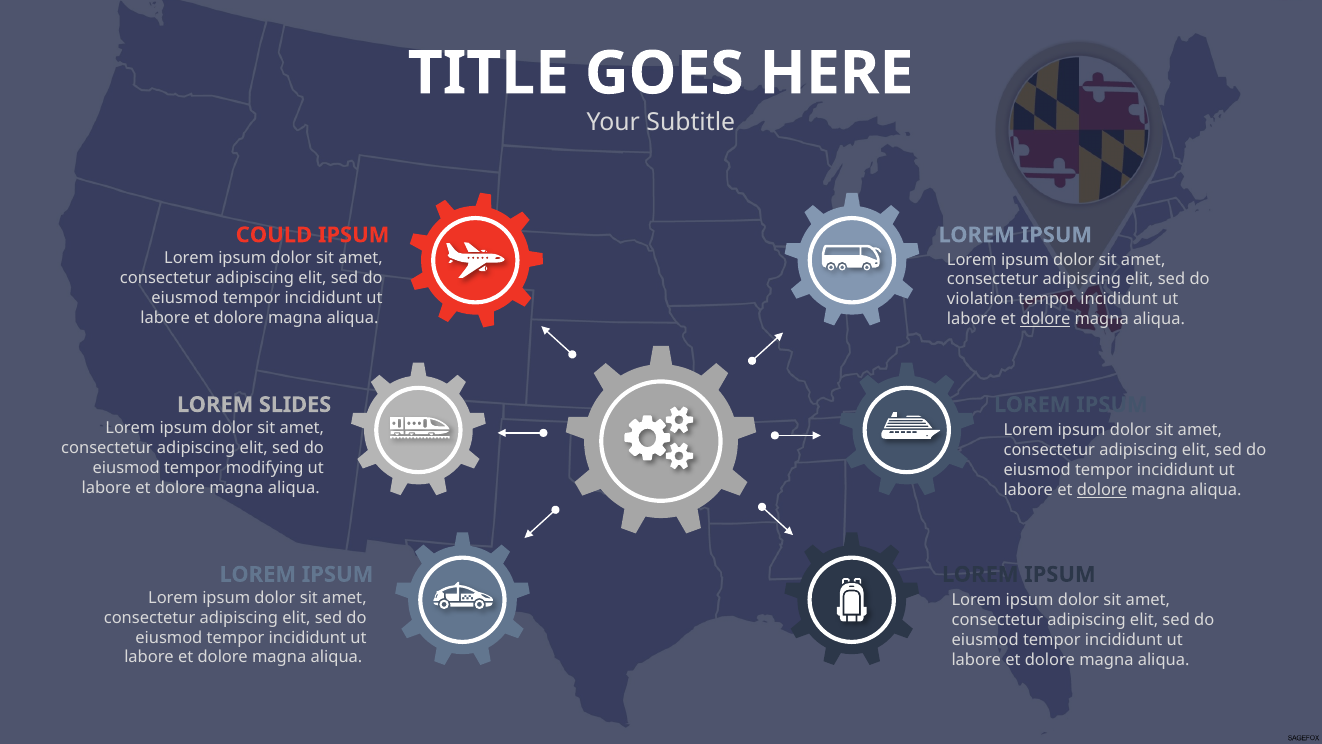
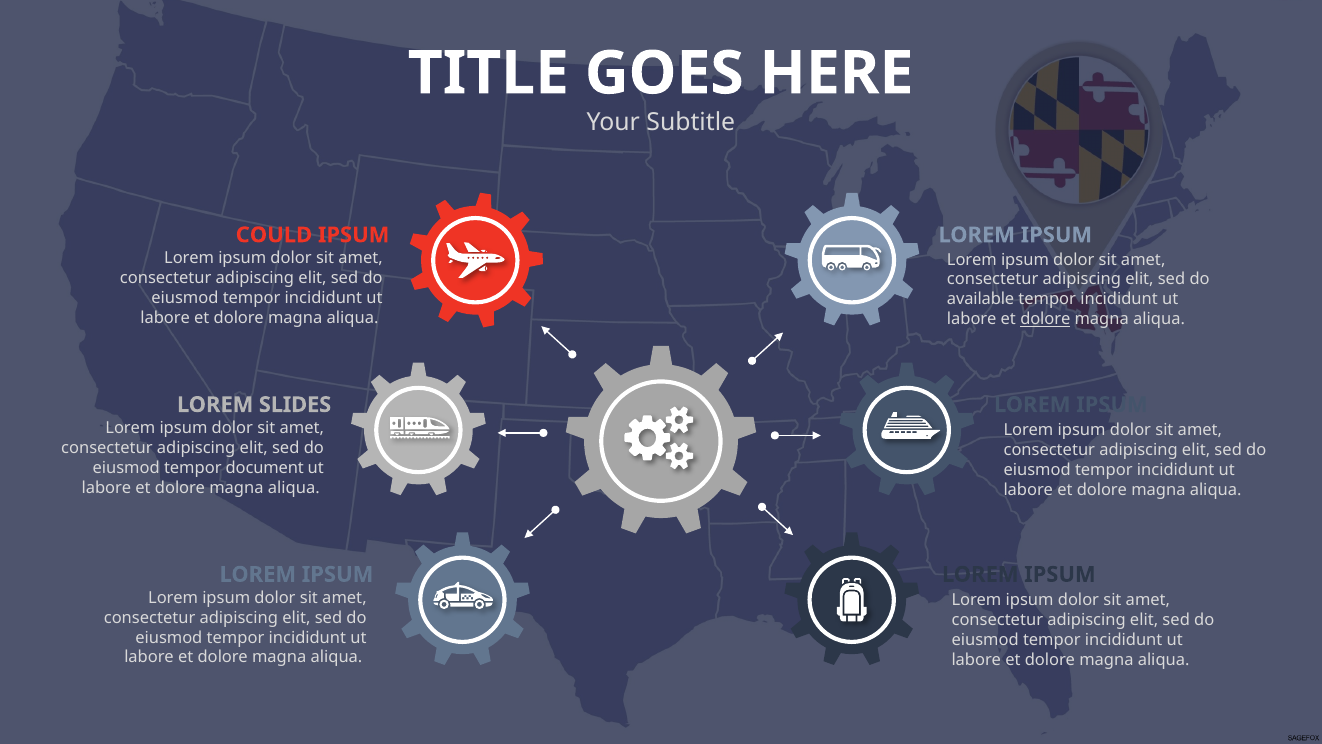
violation: violation -> available
modifying: modifying -> document
dolore at (1102, 490) underline: present -> none
